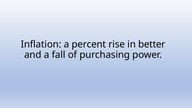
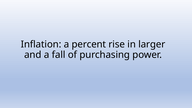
better: better -> larger
